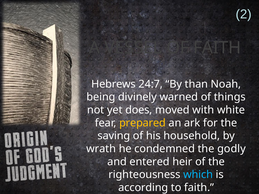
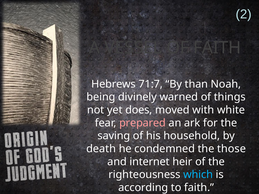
24:7: 24:7 -> 71:7
prepared colour: yellow -> pink
wrath: wrath -> death
godly: godly -> those
entered: entered -> internet
